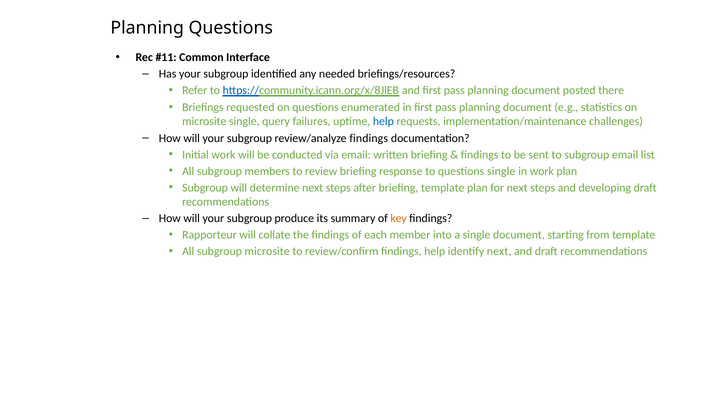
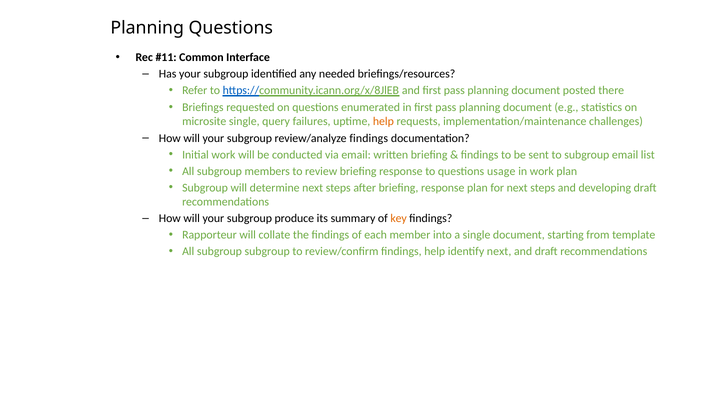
help at (383, 122) colour: blue -> orange
questions single: single -> usage
after briefing template: template -> response
subgroup microsite: microsite -> subgroup
